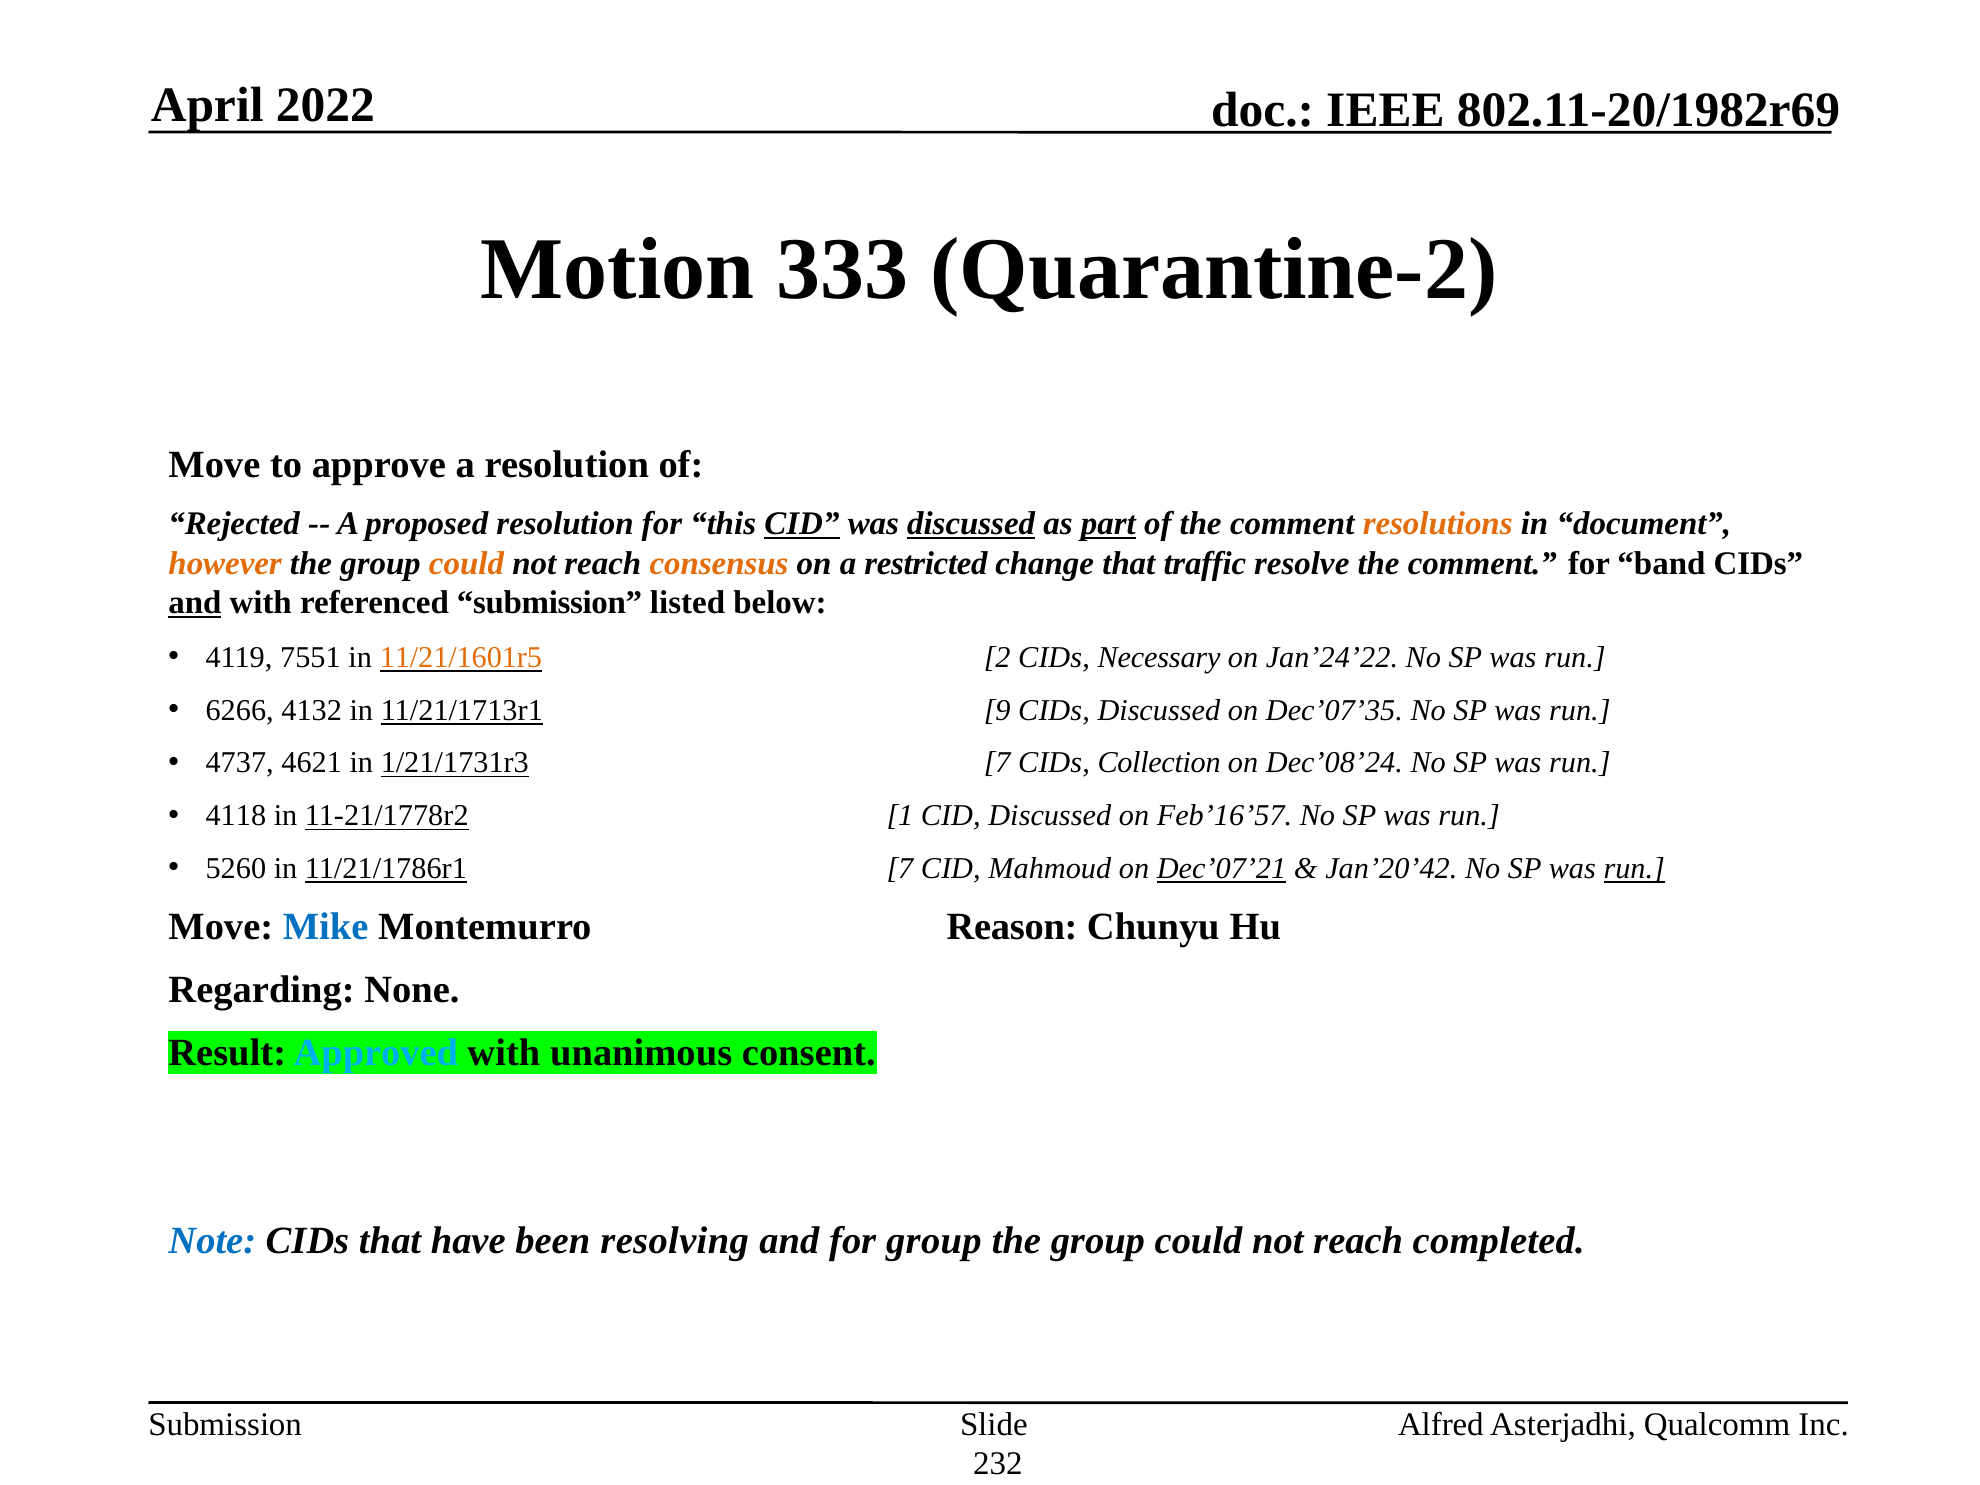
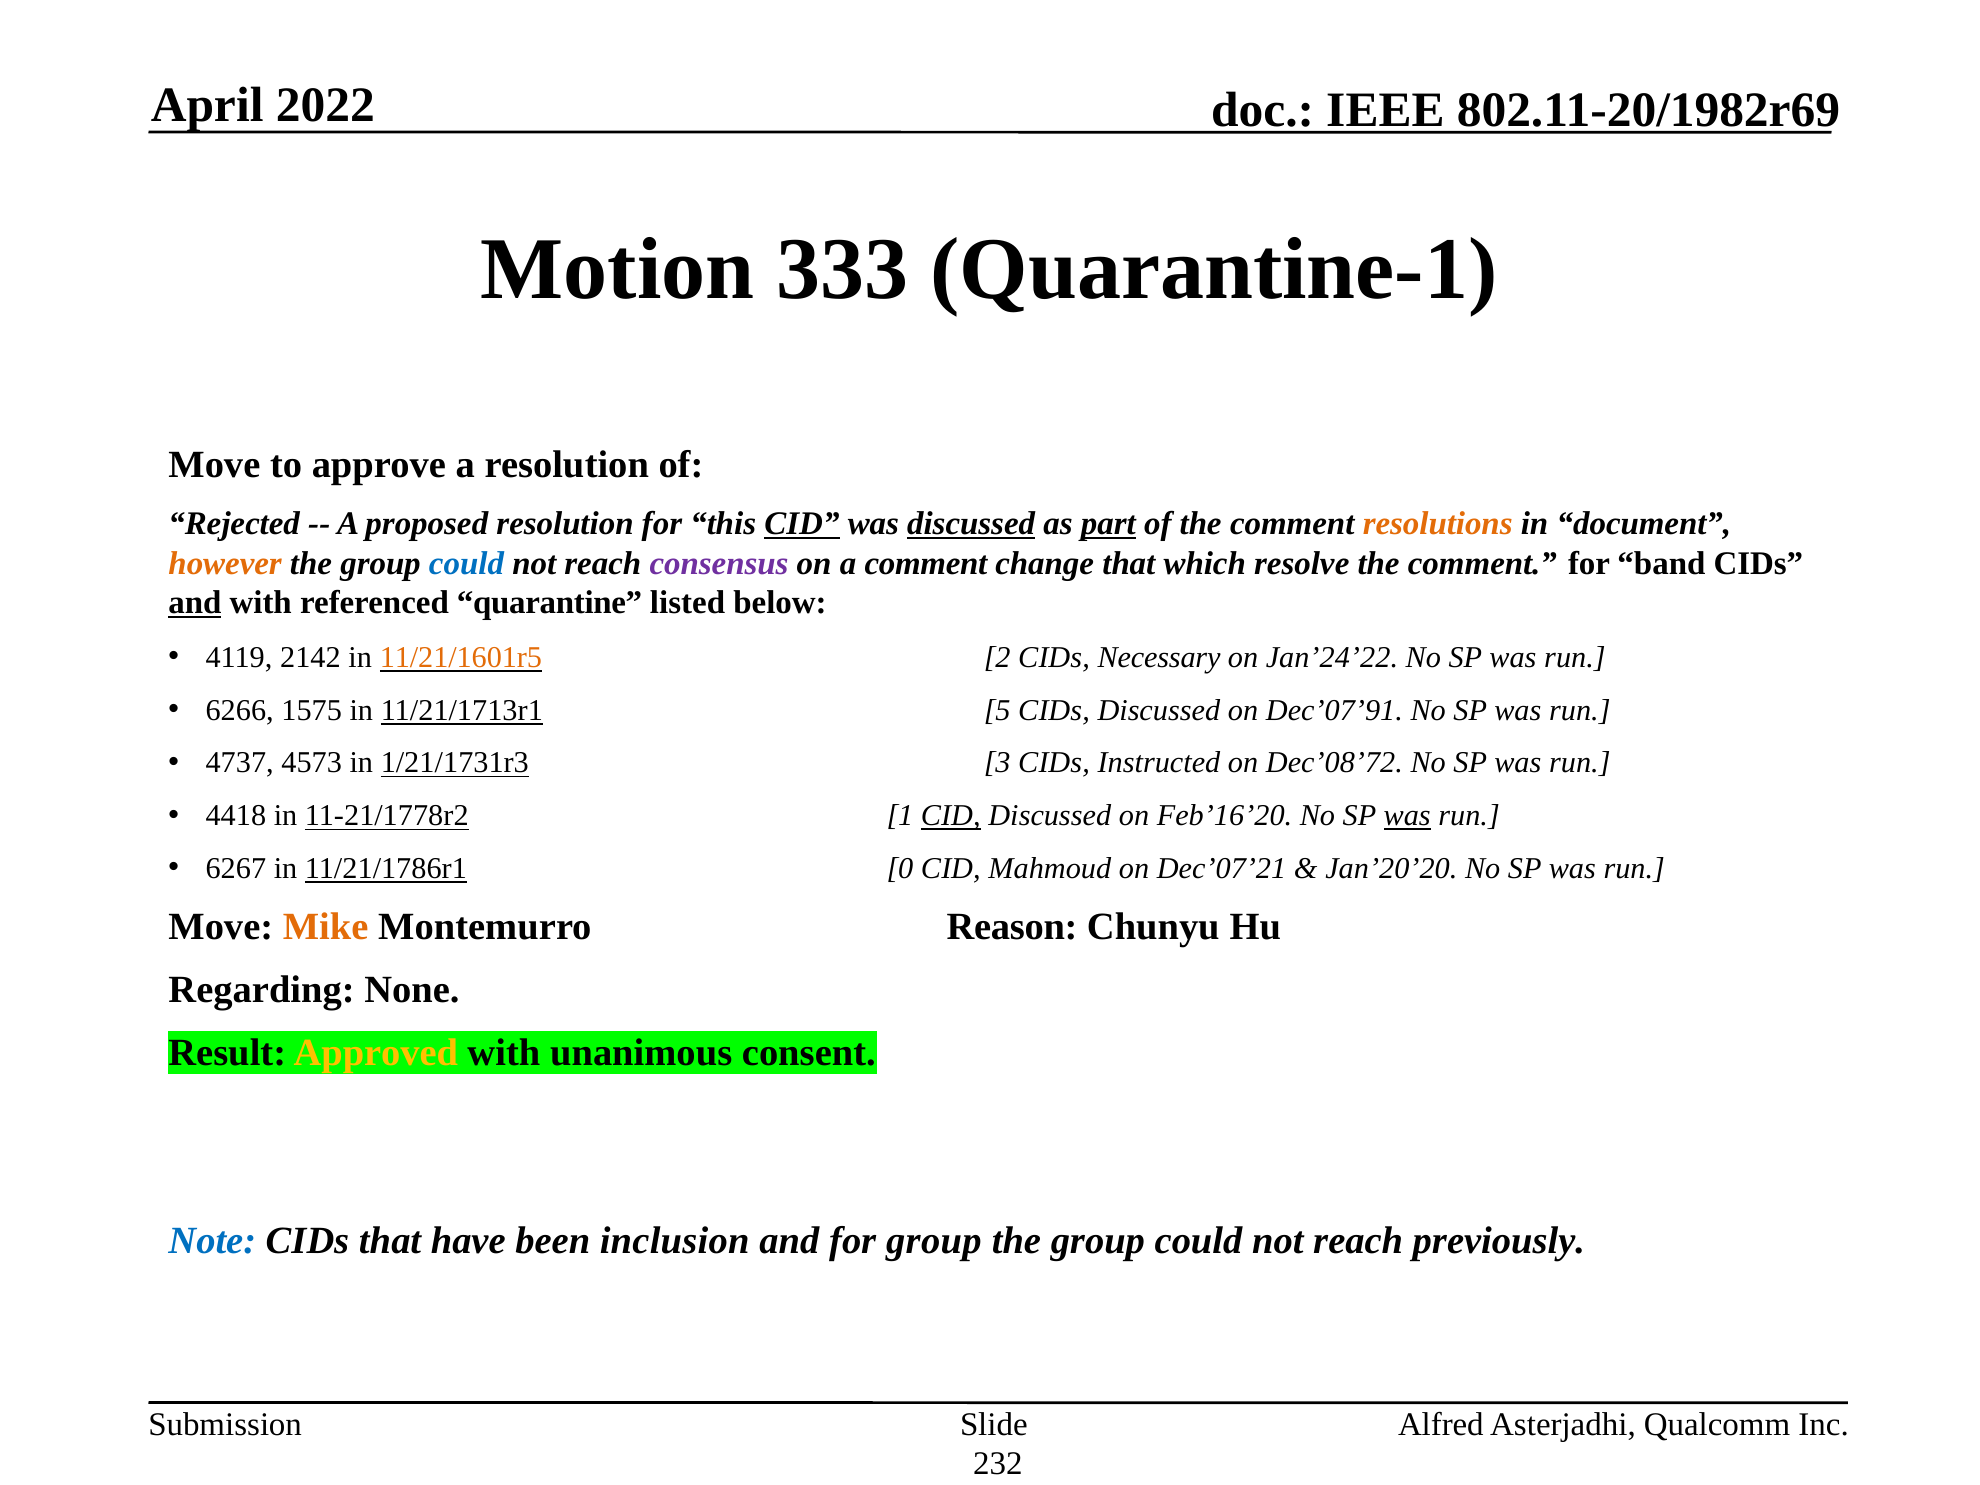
Quarantine-2: Quarantine-2 -> Quarantine-1
could at (466, 563) colour: orange -> blue
consensus colour: orange -> purple
a restricted: restricted -> comment
traffic: traffic -> which
referenced submission: submission -> quarantine
7551: 7551 -> 2142
4132: 4132 -> 1575
9: 9 -> 5
Dec’07’35: Dec’07’35 -> Dec’07’91
4621: 4621 -> 4573
1/21/1731r3 7: 7 -> 3
Collection: Collection -> Instructed
Dec’08’24: Dec’08’24 -> Dec’08’72
4118: 4118 -> 4418
CID at (951, 816) underline: none -> present
Feb’16’57: Feb’16’57 -> Feb’16’20
was at (1407, 816) underline: none -> present
5260: 5260 -> 6267
11/21/1786r1 7: 7 -> 0
Dec’07’21 underline: present -> none
Jan’20’42: Jan’20’42 -> Jan’20’20
run at (1634, 869) underline: present -> none
Mike colour: blue -> orange
Approved colour: light blue -> yellow
resolving: resolving -> inclusion
completed: completed -> previously
